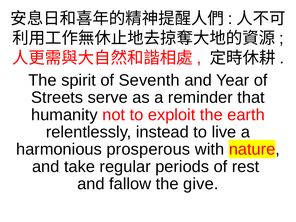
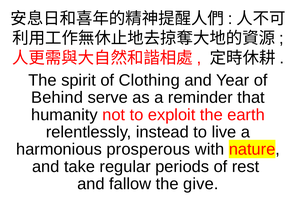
Seventh: Seventh -> Clothing
Streets: Streets -> Behind
